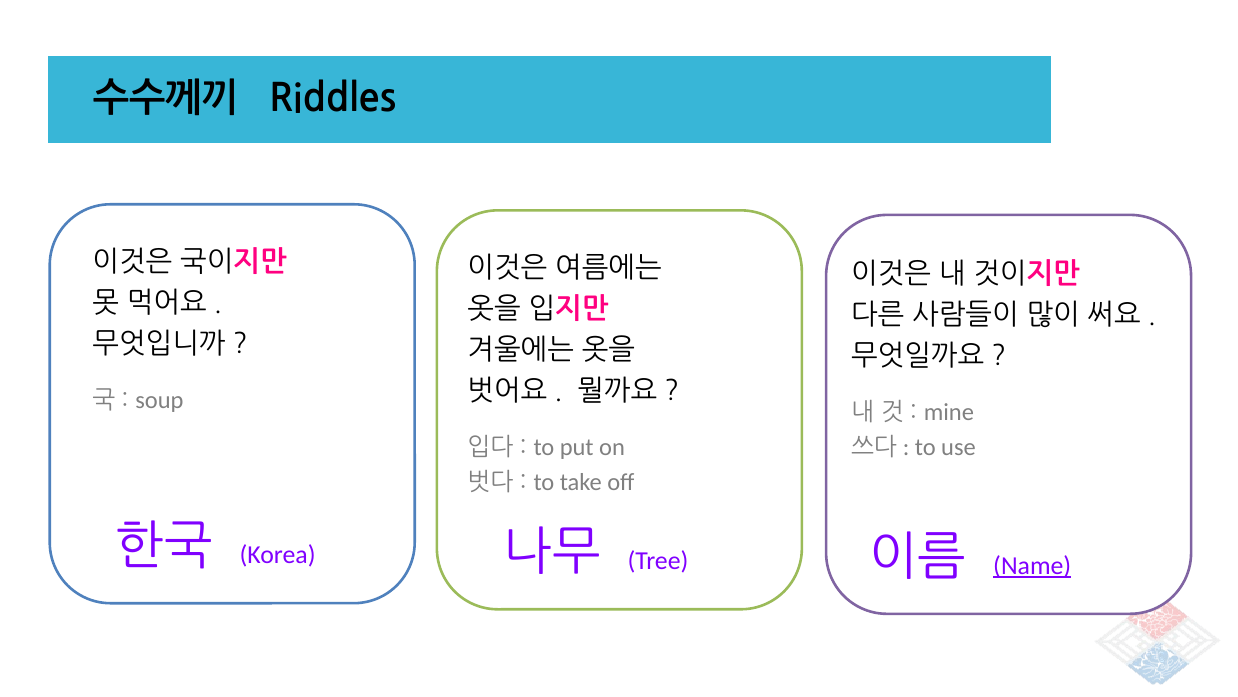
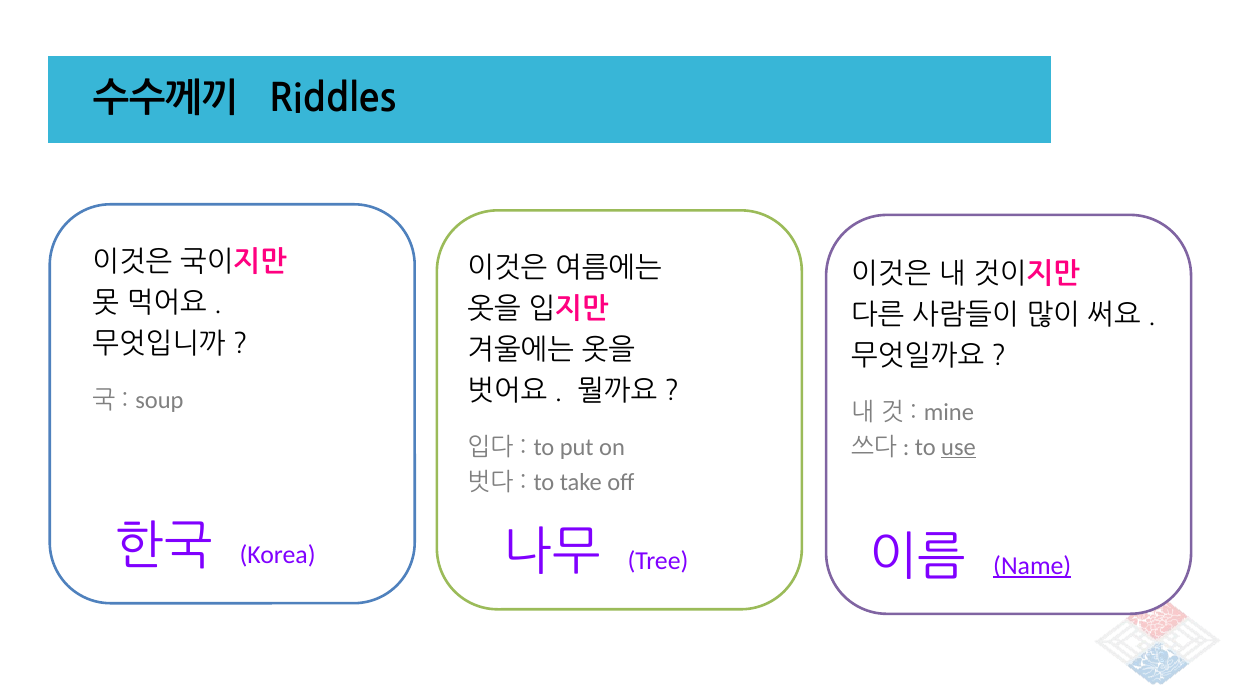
use underline: none -> present
